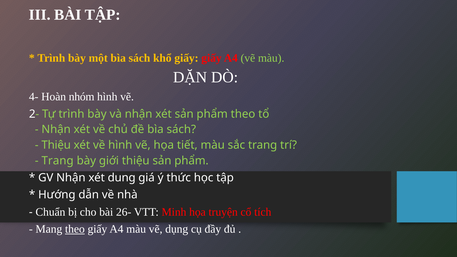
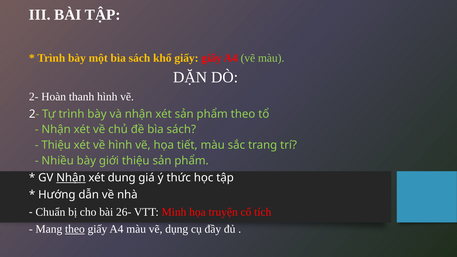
4- at (34, 97): 4- -> 2-
nhóm: nhóm -> thanh
Trang at (58, 161): Trang -> Nhiều
Nhận at (71, 178) underline: none -> present
